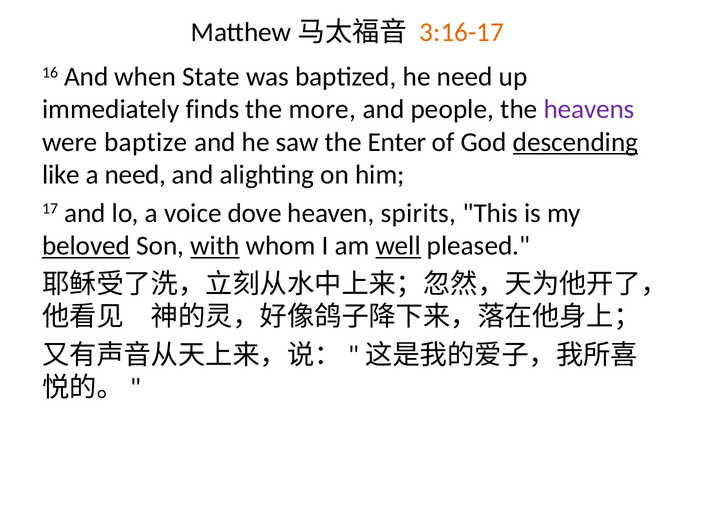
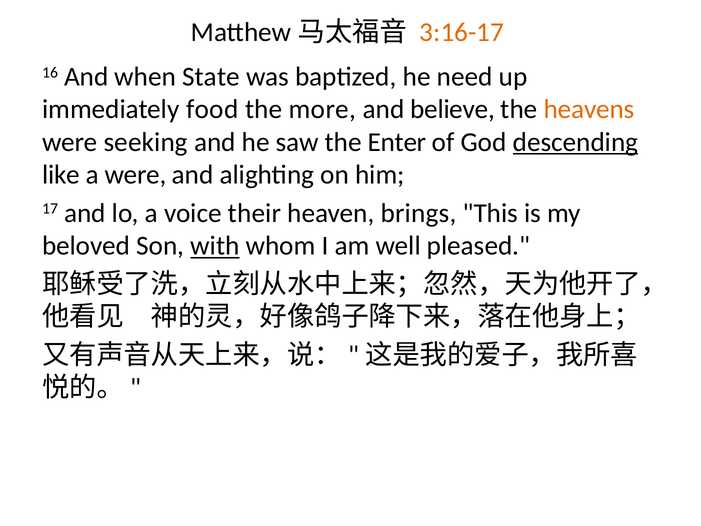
finds: finds -> food
people: people -> believe
heavens colour: purple -> orange
baptize: baptize -> seeking
a need: need -> were
dove: dove -> their
spirits: spirits -> brings
beloved underline: present -> none
well underline: present -> none
